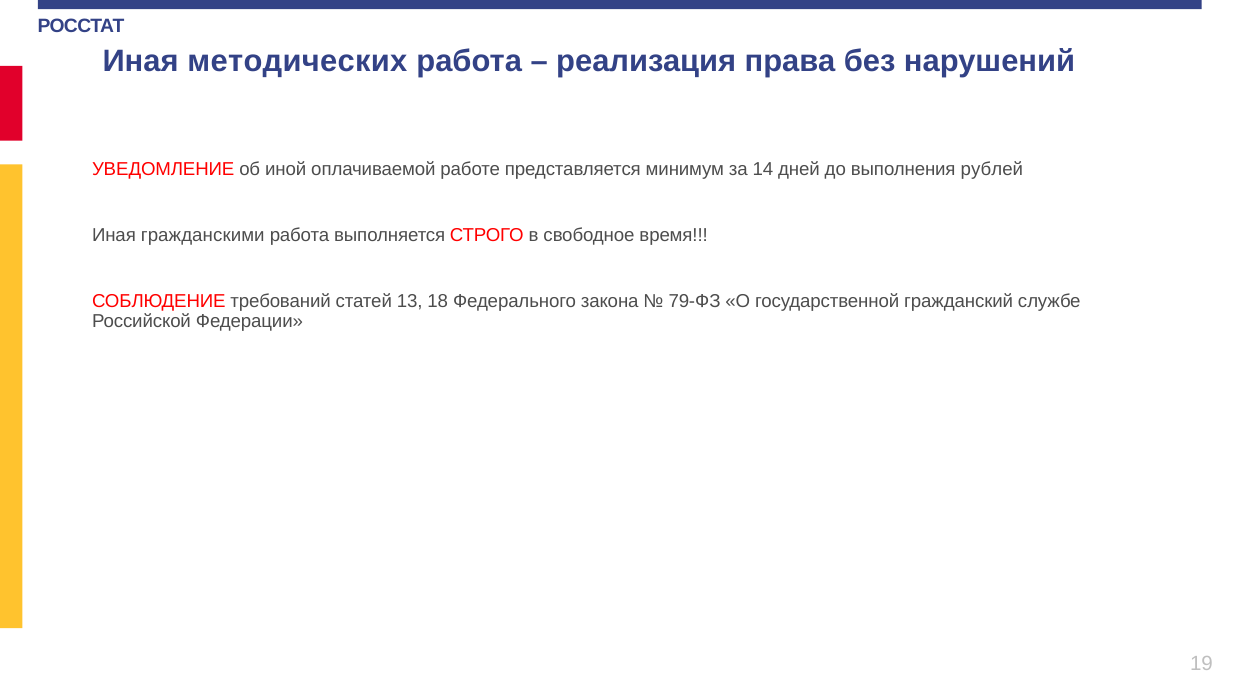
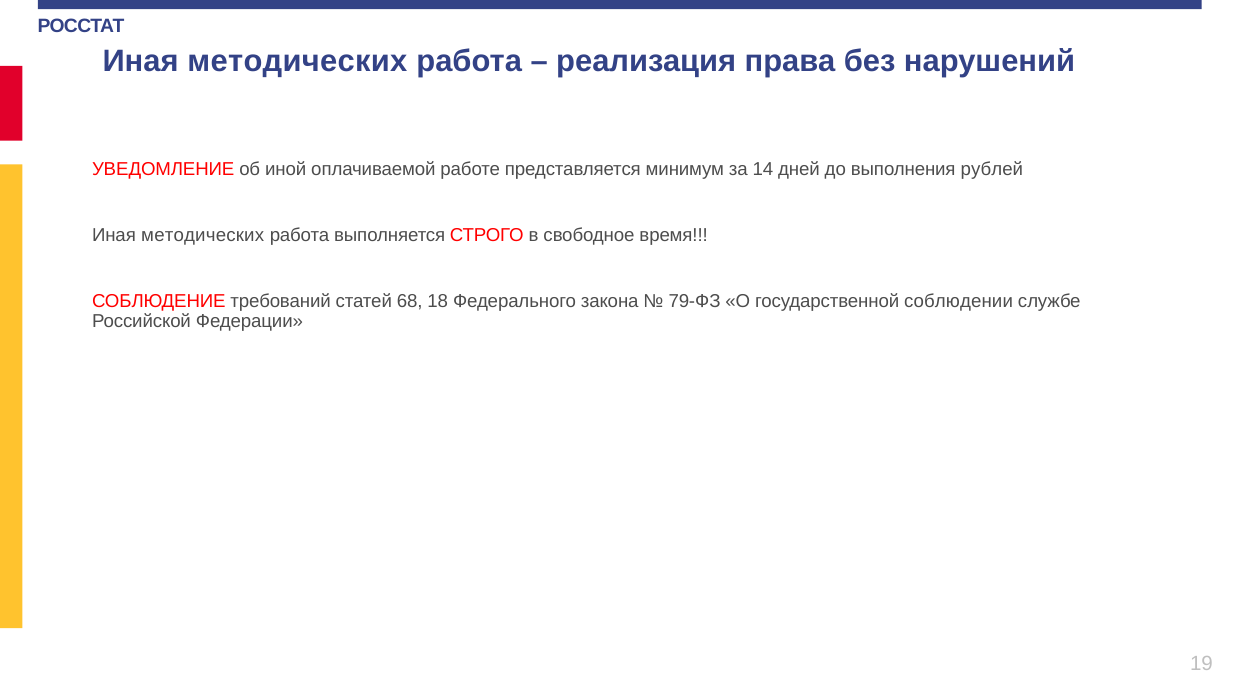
гражданскими at (203, 235): гражданскими -> методических
13: 13 -> 68
гражданский: гражданский -> соблюдении
